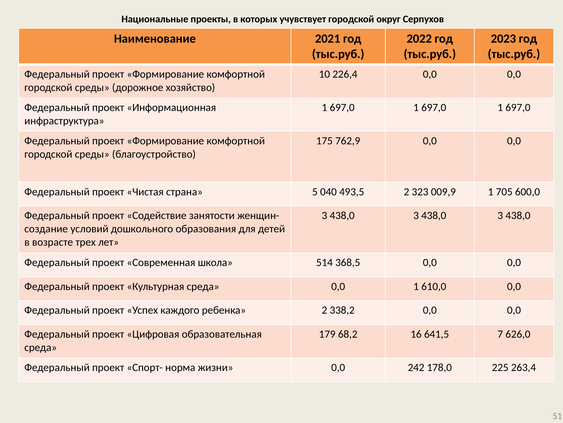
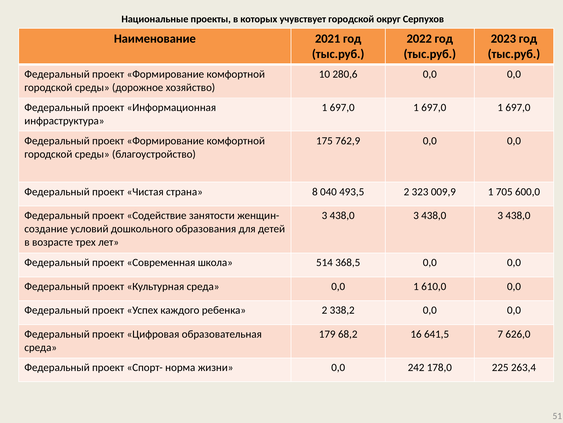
226,4: 226,4 -> 280,6
5: 5 -> 8
